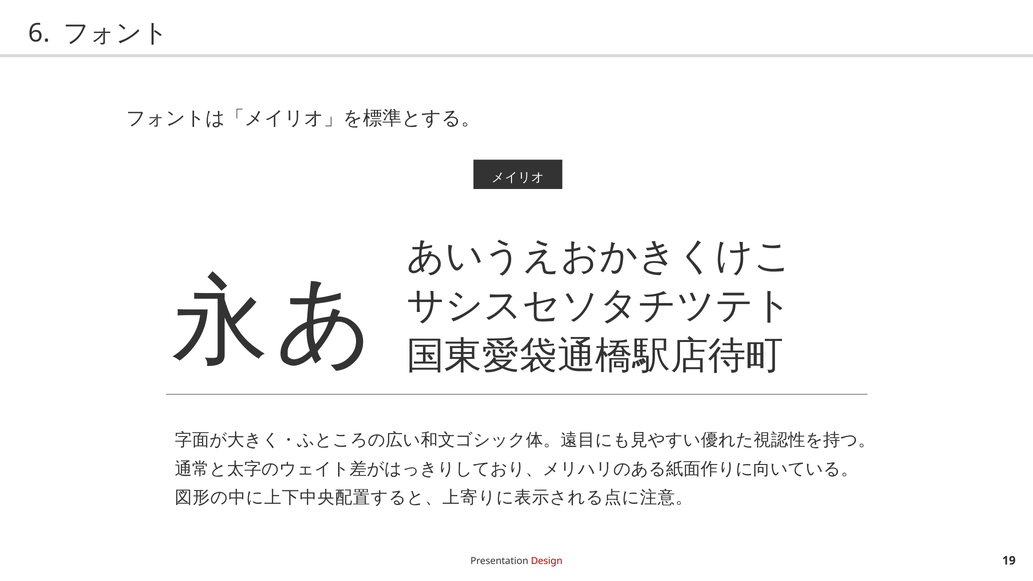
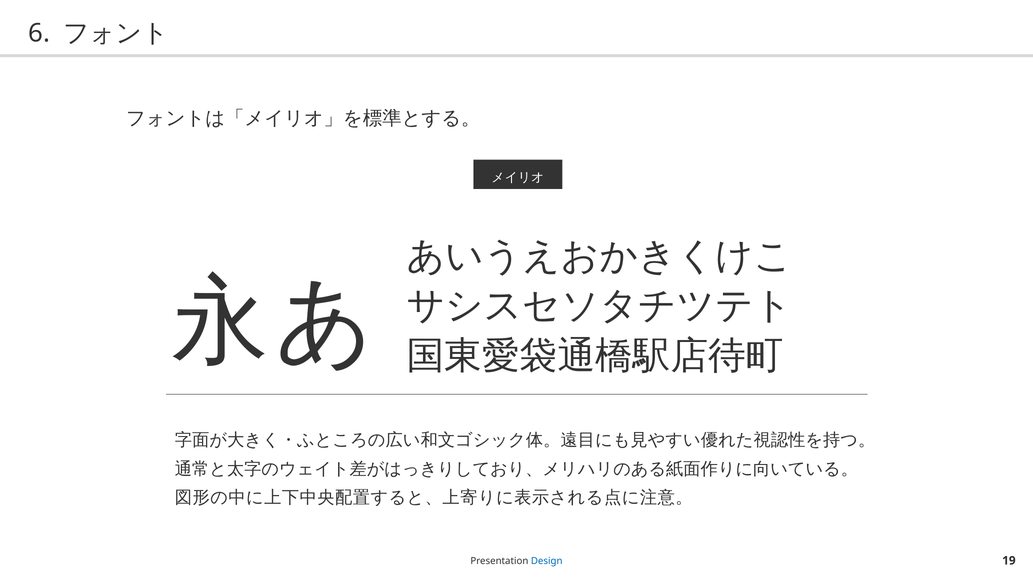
Design colour: red -> blue
